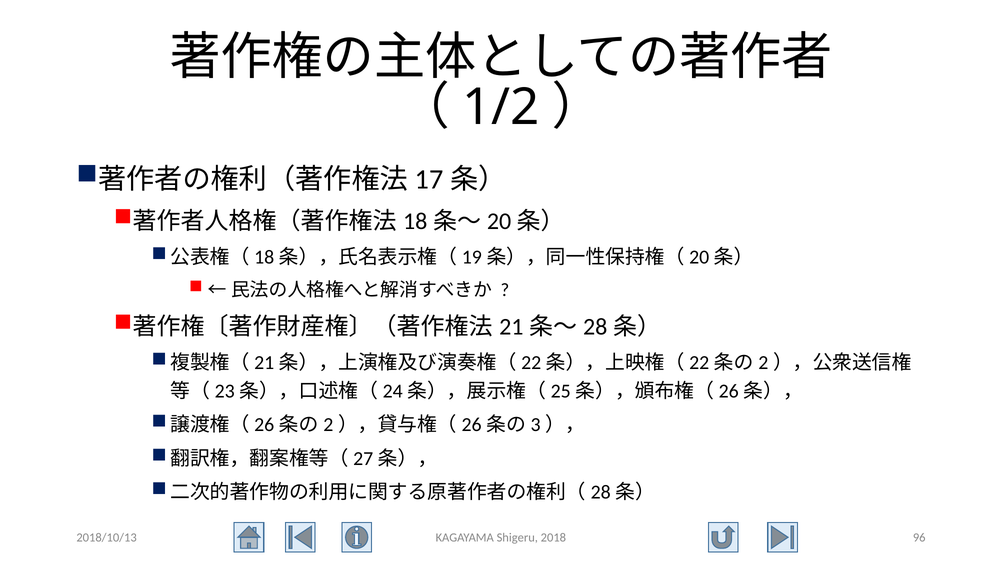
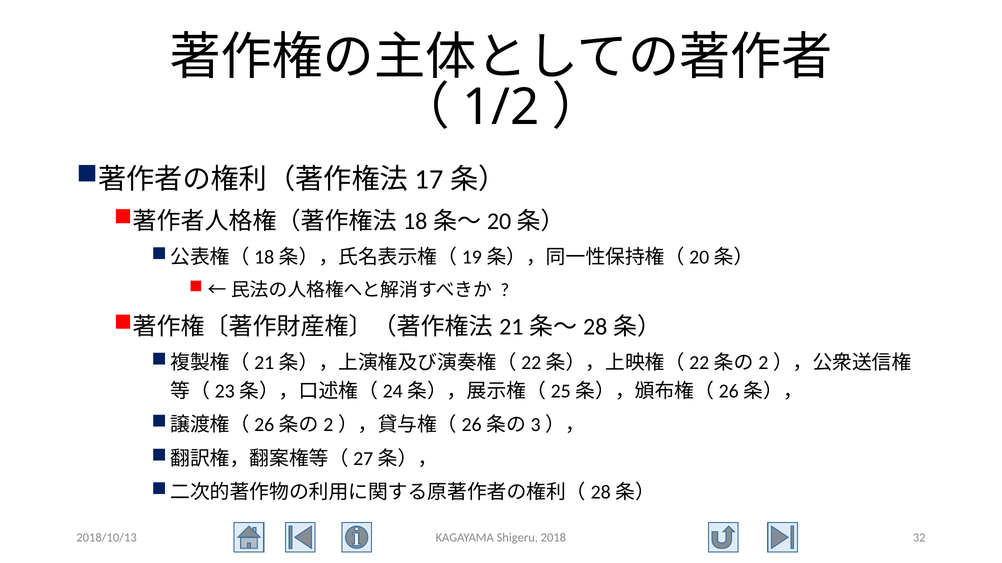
96: 96 -> 32
